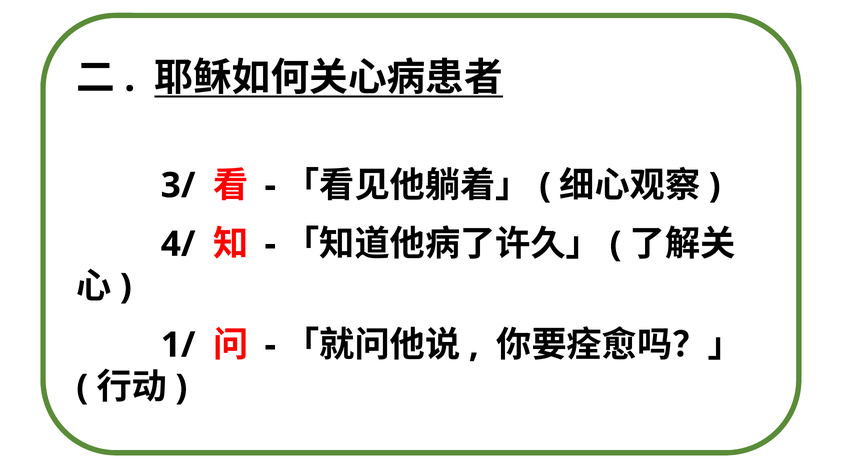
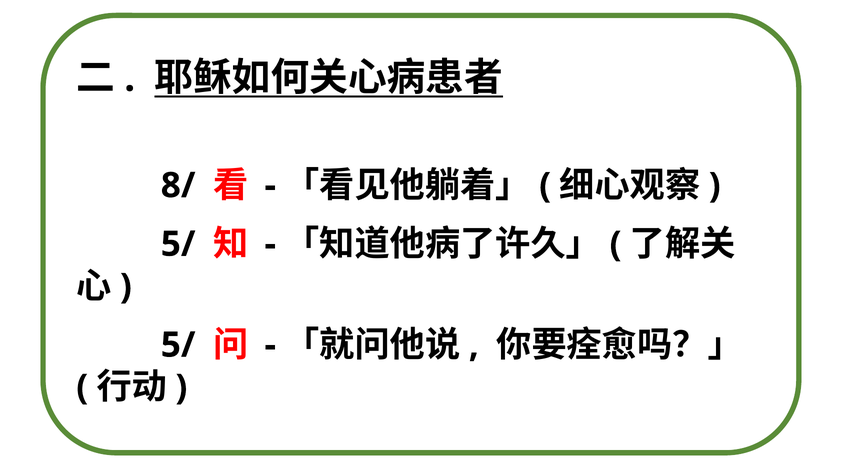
3/: 3/ -> 8/
4/ at (178, 244): 4/ -> 5/
1/ at (178, 345): 1/ -> 5/
